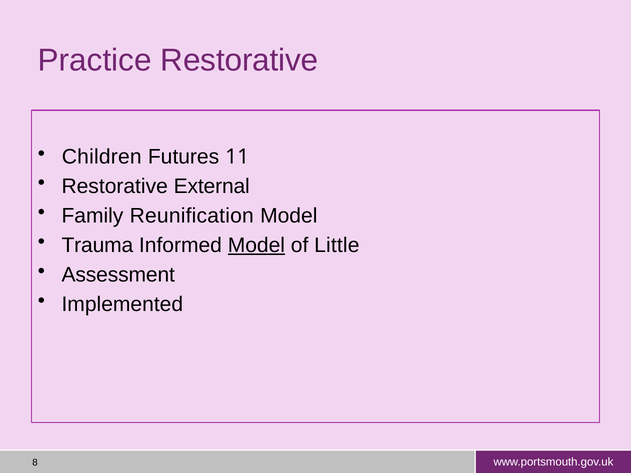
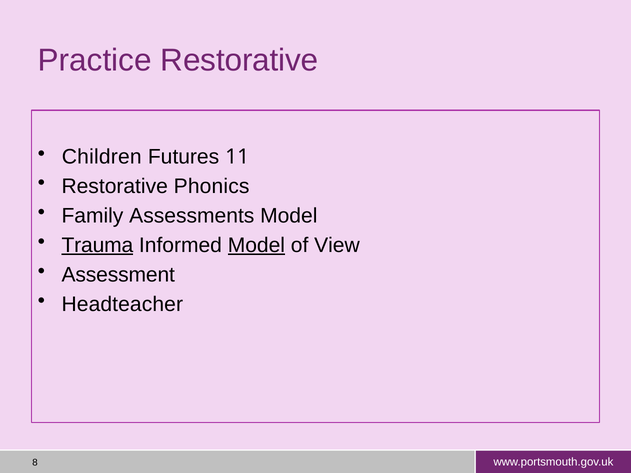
External: External -> Phonics
Reunification: Reunification -> Assessments
Trauma underline: none -> present
Little: Little -> View
Implemented: Implemented -> Headteacher
